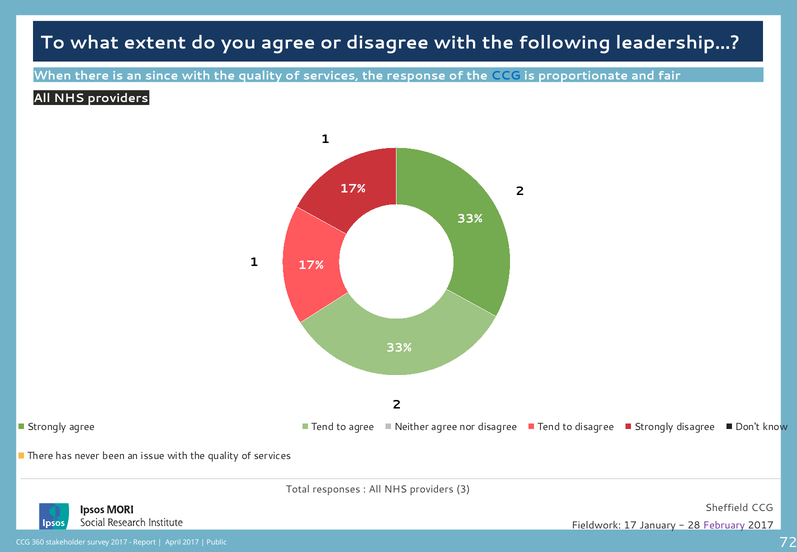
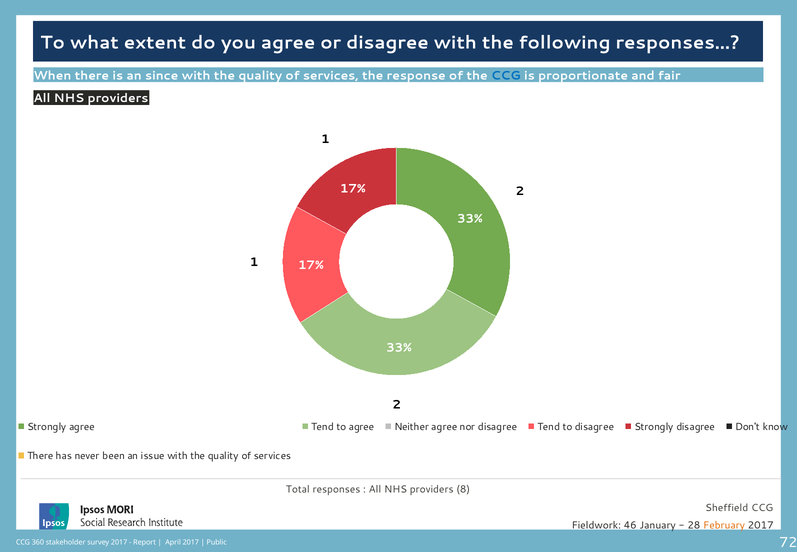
leadership…: leadership… -> responses…
3: 3 -> 8
17: 17 -> 46
February colour: purple -> orange
